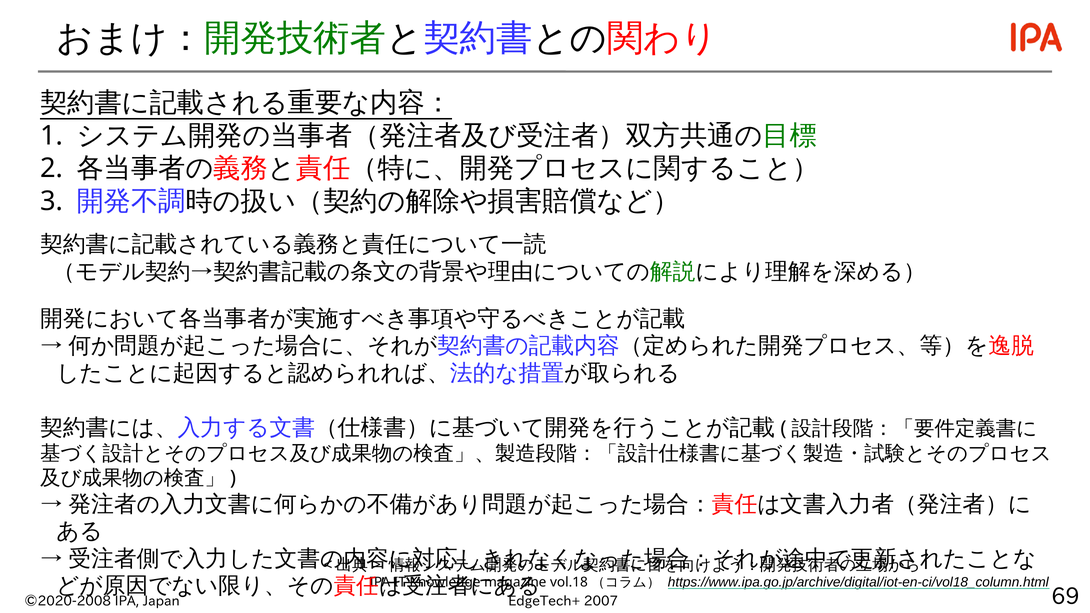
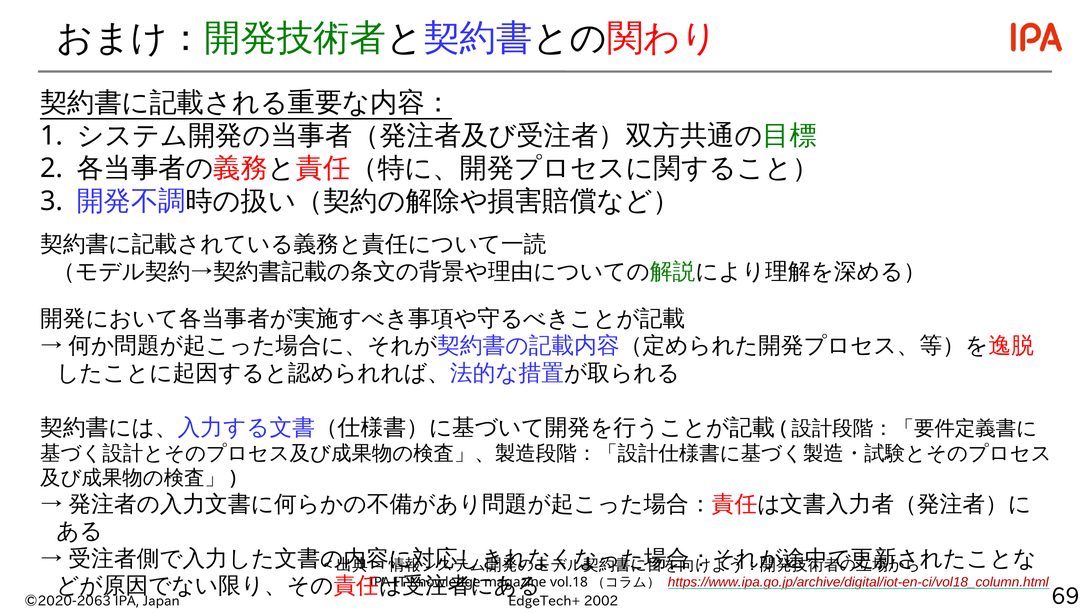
https://www.ipa.go.jp/archive/digital/iot-en-ci/vol18_column.html colour: black -> red
©2020-2008: ©2020-2008 -> ©2020-2063
2007: 2007 -> 2002
